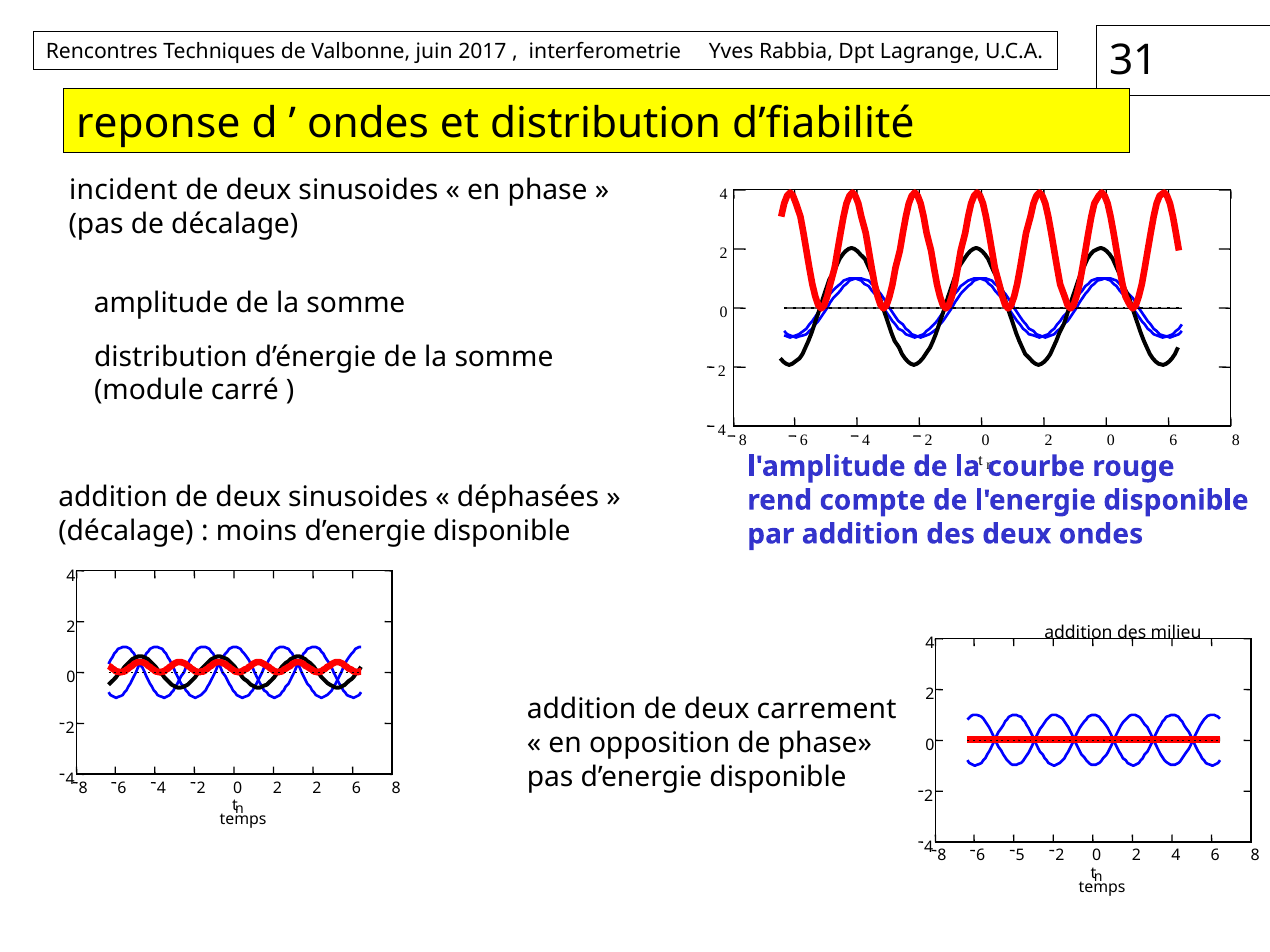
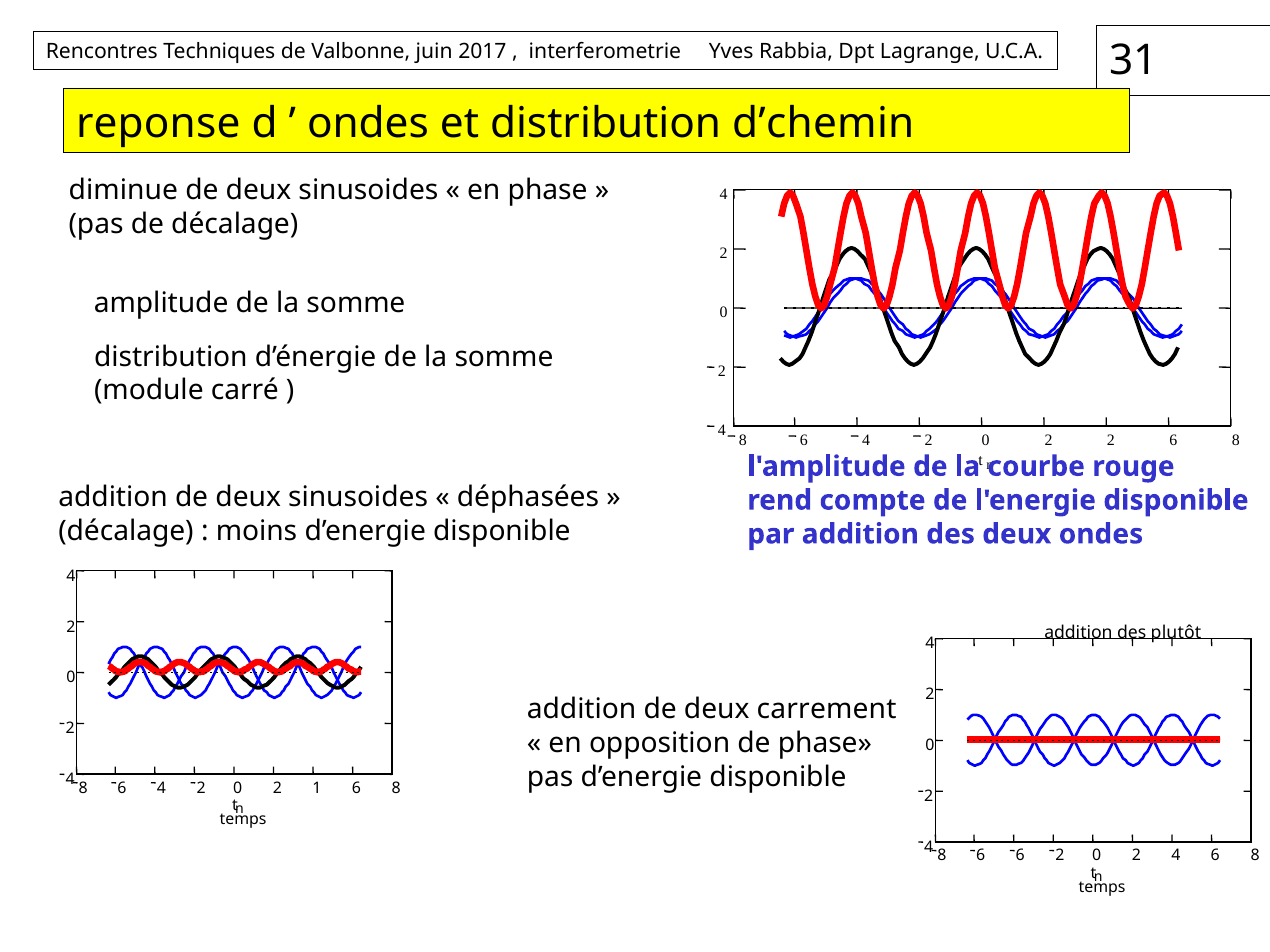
d’fiabilité: d’fiabilité -> d’chemin
incident: incident -> diminue
0 2 0: 0 -> 2
milieu: milieu -> plutôt
2 2: 2 -> 1
6 5: 5 -> 6
